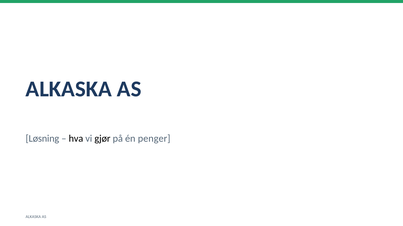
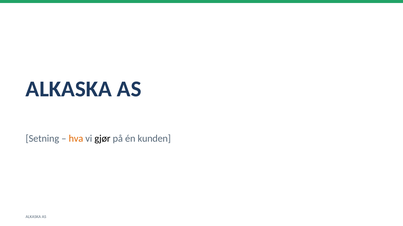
Løsning: Løsning -> Setning
hva colour: black -> orange
penger: penger -> kunden
